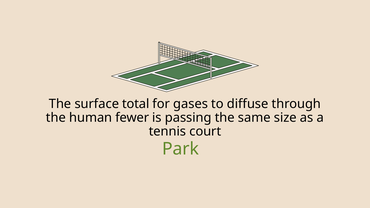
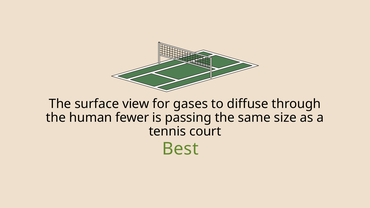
total: total -> view
Park: Park -> Best
